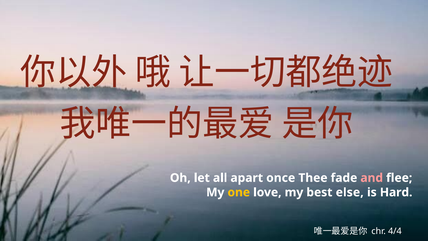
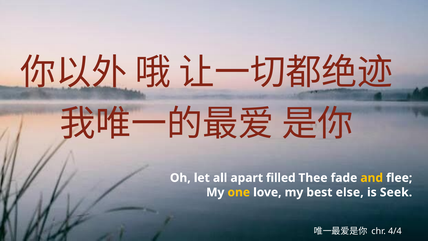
once: once -> filled
and colour: pink -> yellow
Hard: Hard -> Seek
